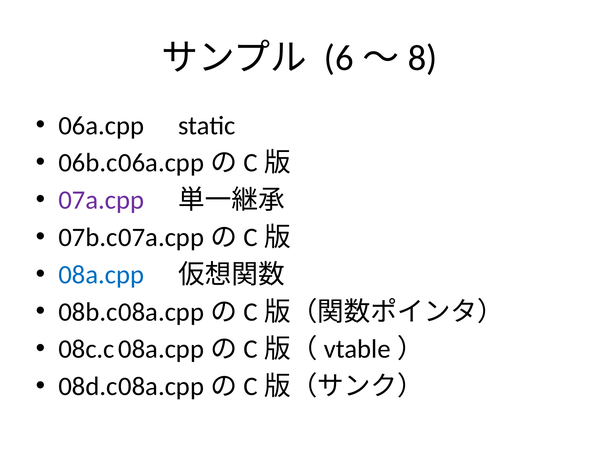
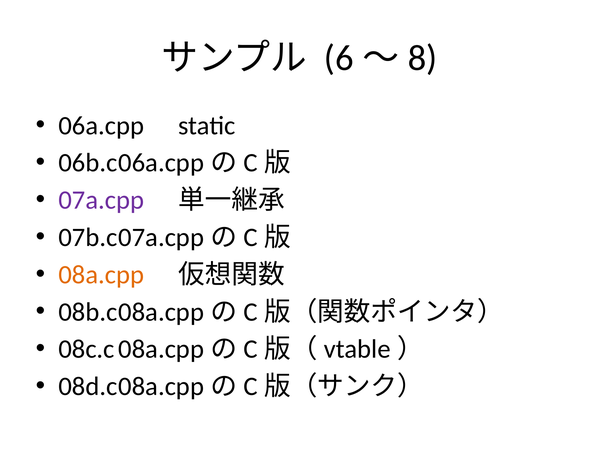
08a.cpp colour: blue -> orange
